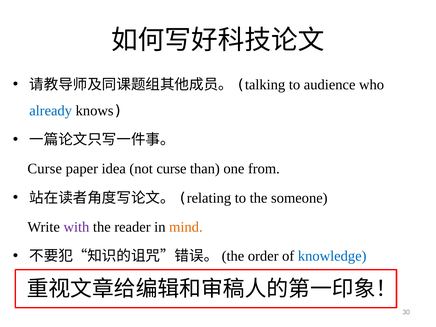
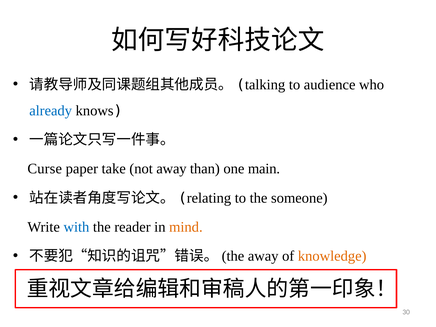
idea: idea -> take
not curse: curse -> away
from: from -> main
with colour: purple -> blue
order at (263, 256): order -> away
knowledge colour: blue -> orange
